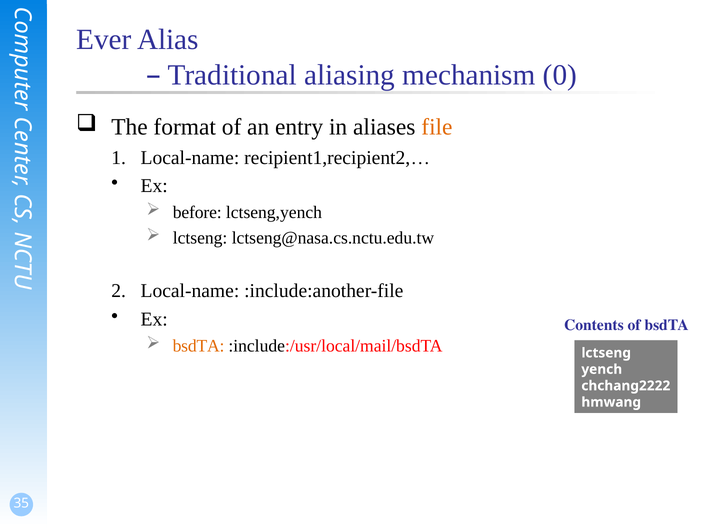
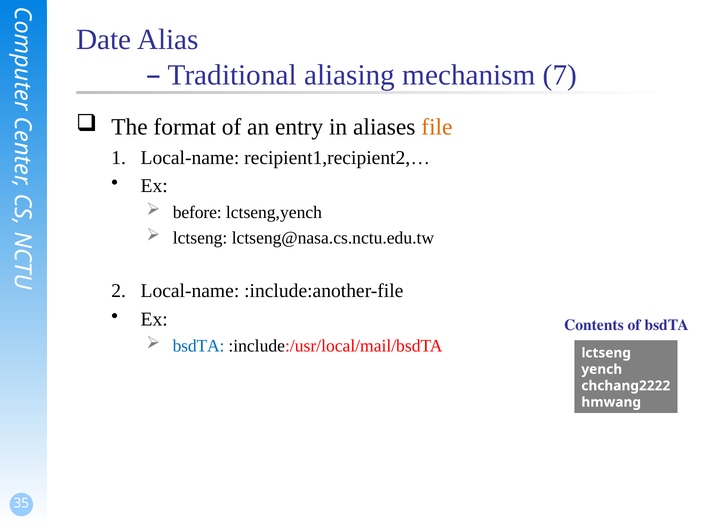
Ever: Ever -> Date
0: 0 -> 7
bsdTA at (199, 345) colour: orange -> blue
